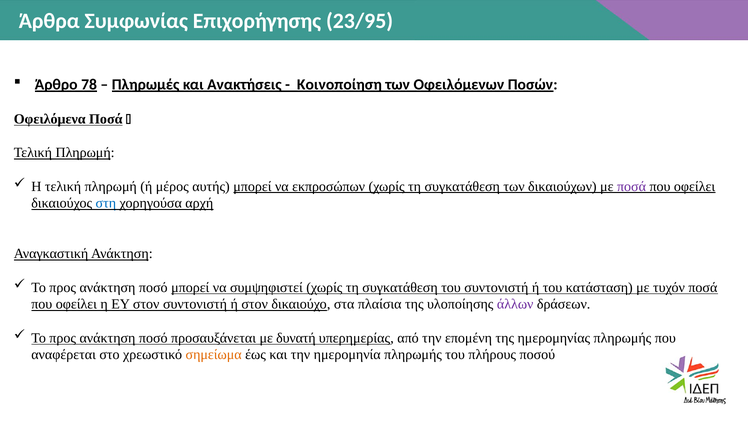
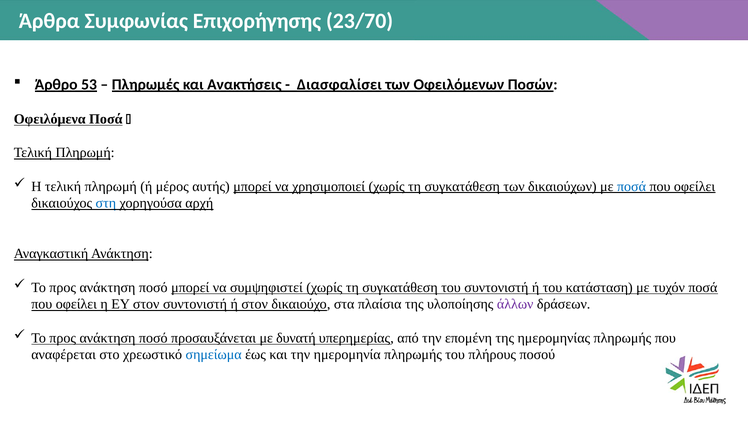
23/95: 23/95 -> 23/70
78: 78 -> 53
Κοινοποίηση: Κοινοποίηση -> Διασφαλίσει
εκπροσώπων: εκπροσώπων -> χρησιμοποιεί
ποσά at (632, 186) colour: purple -> blue
σημείωμα colour: orange -> blue
